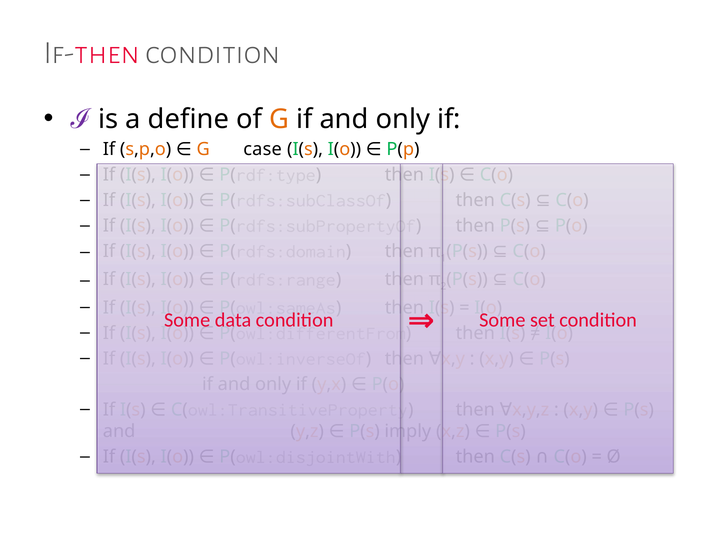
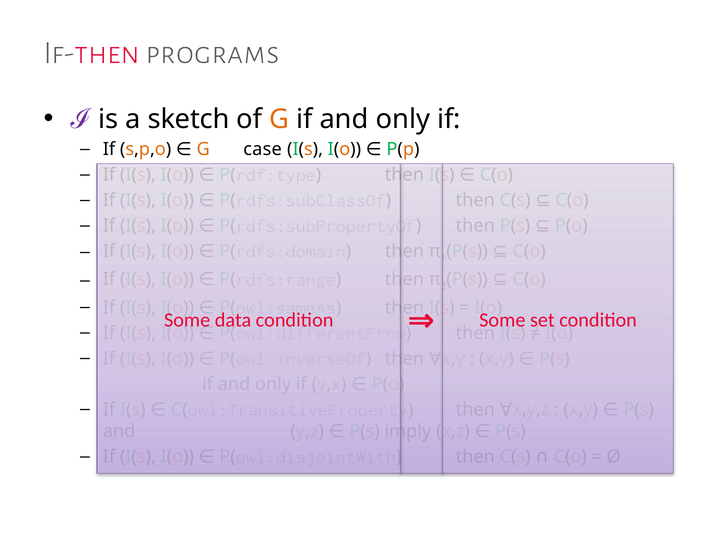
If-then condition: condition -> programs
define: define -> sketch
